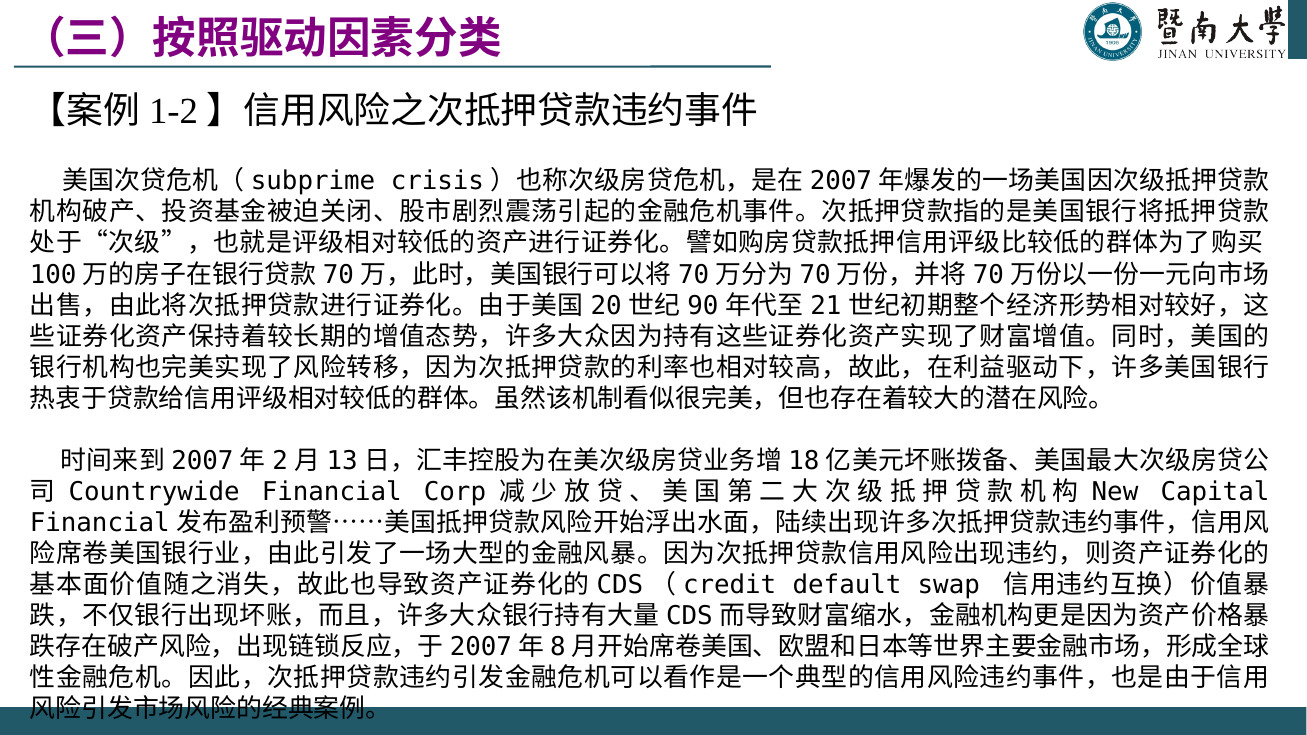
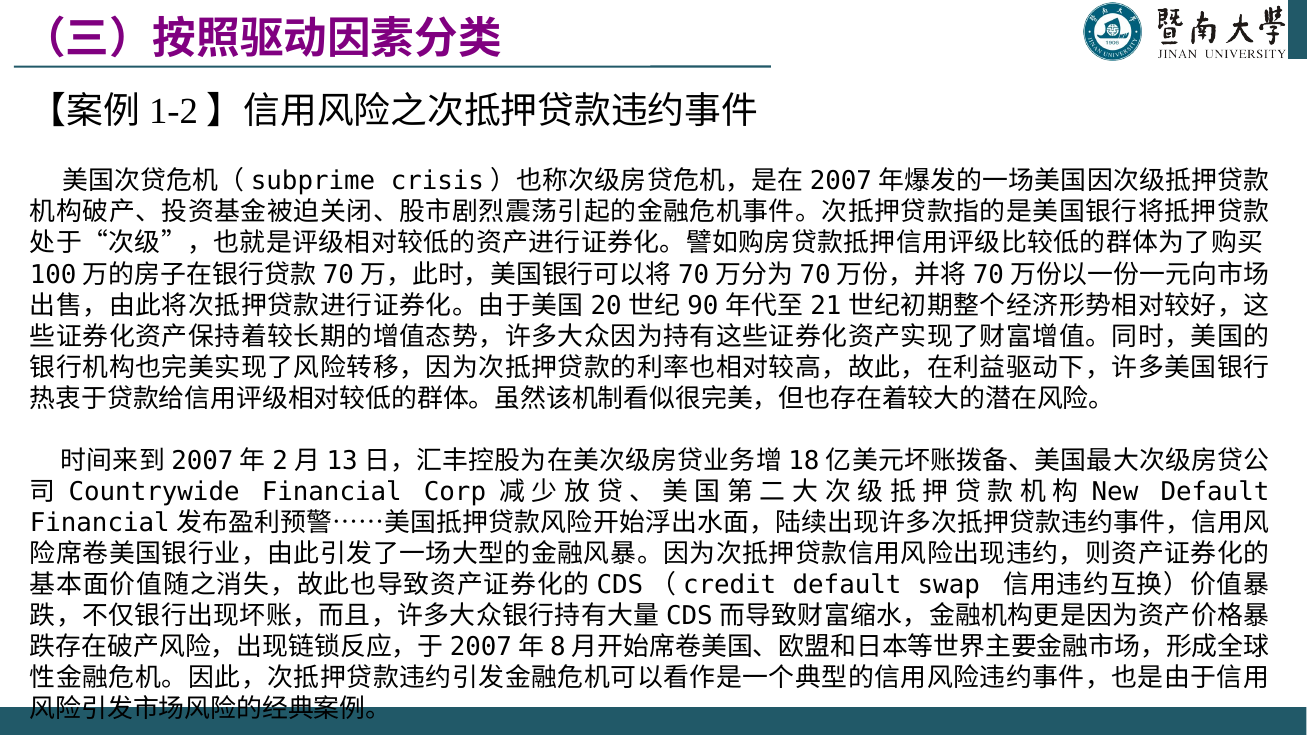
Capital at (1215, 492): Capital -> Default
